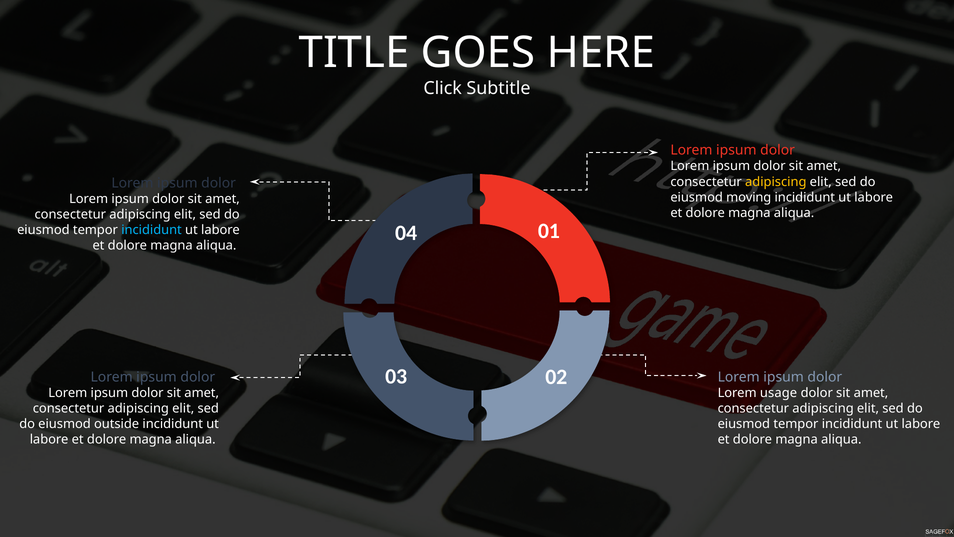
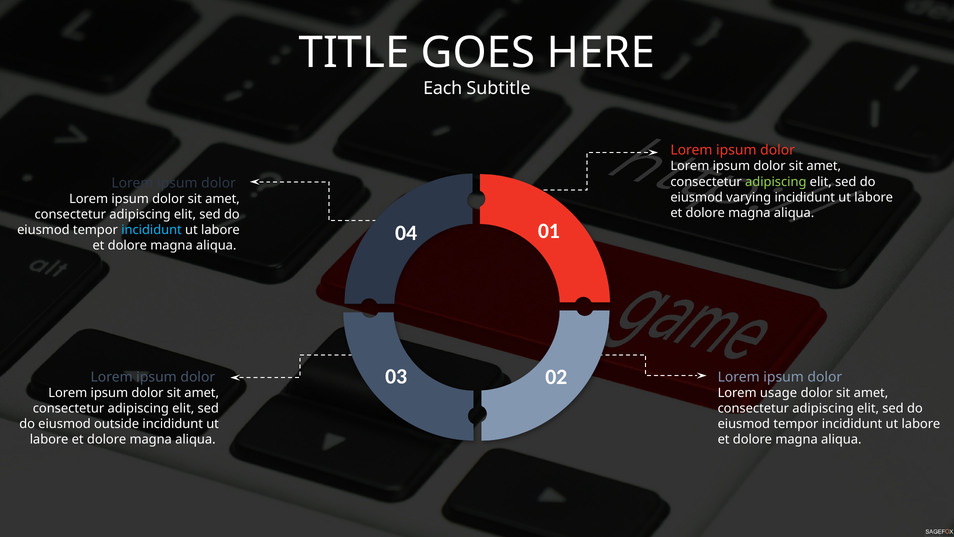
Click: Click -> Each
adipiscing at (776, 182) colour: yellow -> light green
moving: moving -> varying
